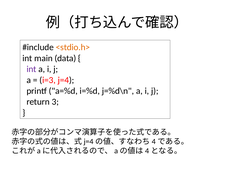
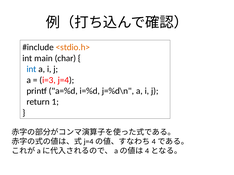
data: data -> char
int at (31, 69) colour: purple -> blue
3: 3 -> 1
